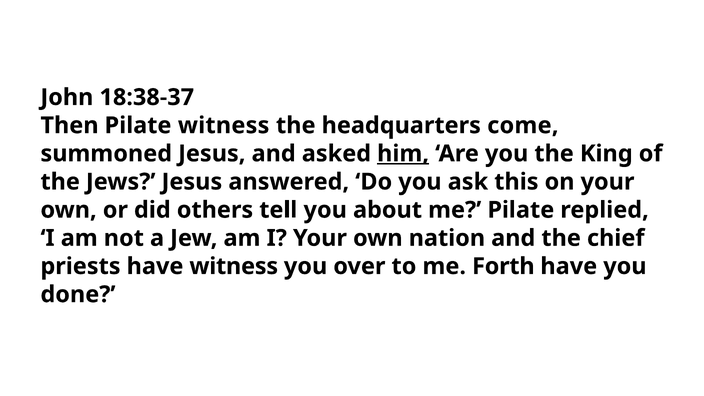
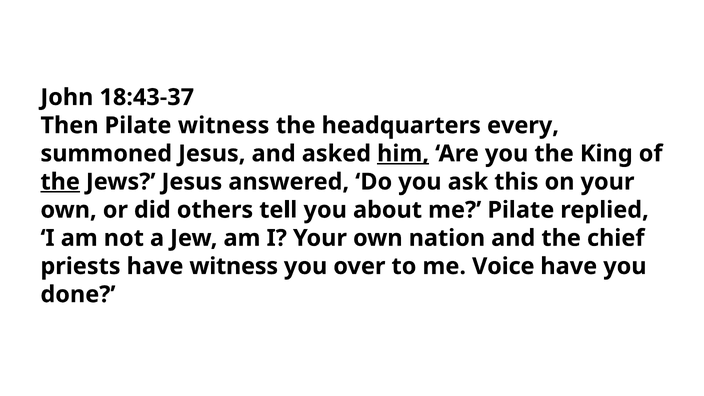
18:38-37: 18:38-37 -> 18:43-37
come: come -> every
the at (60, 182) underline: none -> present
Forth: Forth -> Voice
